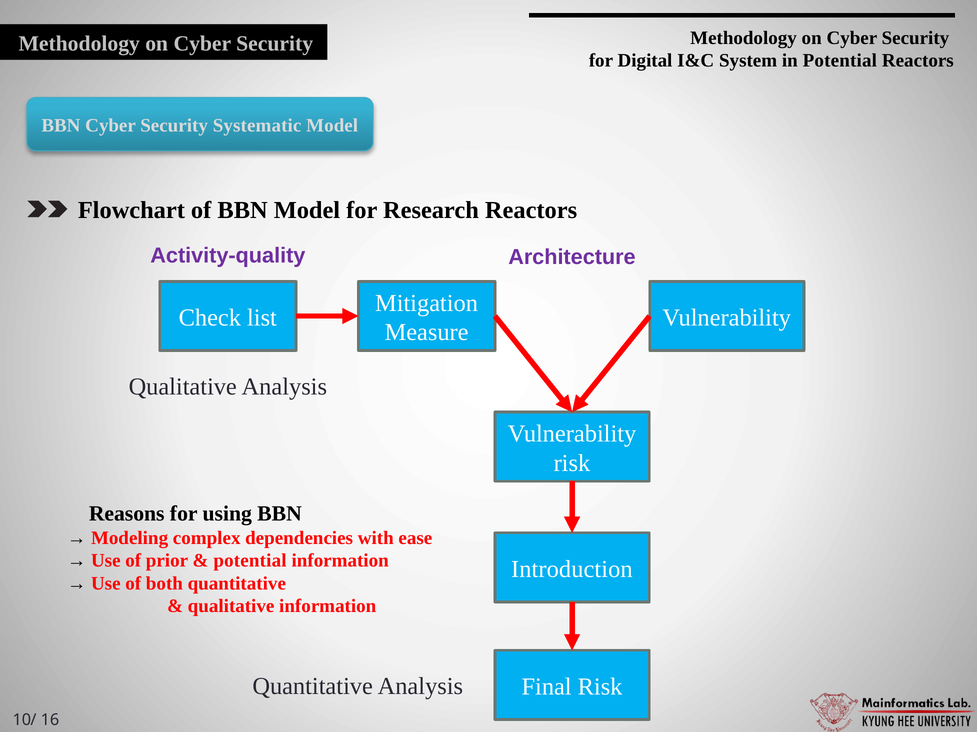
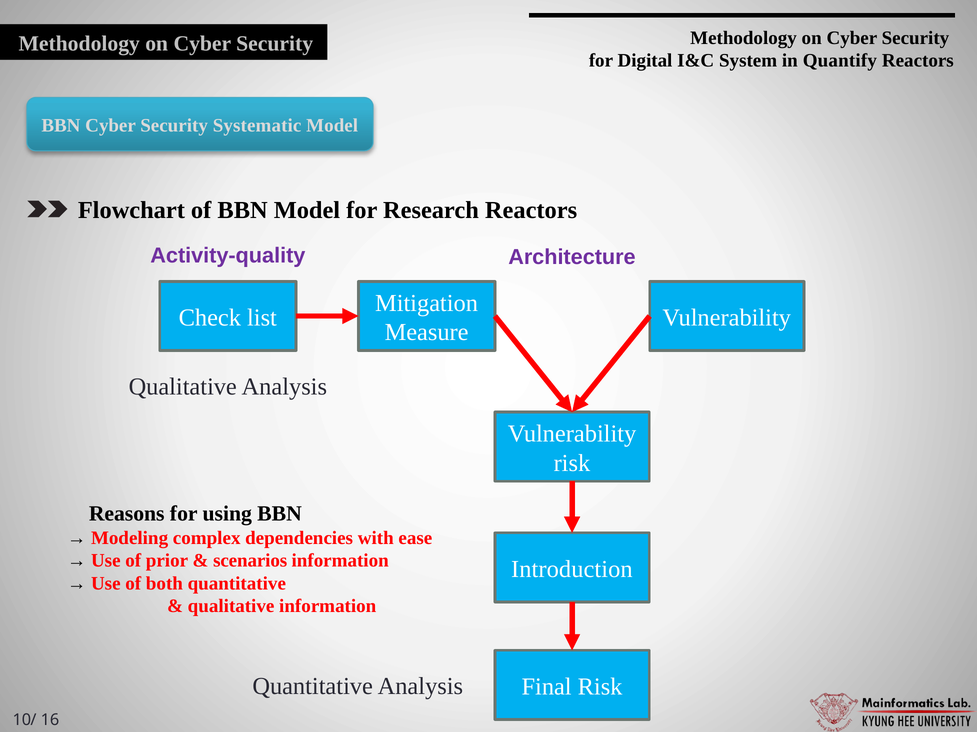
in Potential: Potential -> Quantify
potential at (250, 561): potential -> scenarios
